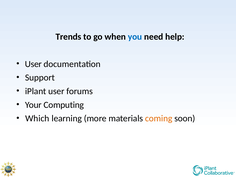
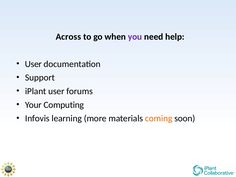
Trends: Trends -> Across
you colour: blue -> purple
Which: Which -> Infovis
